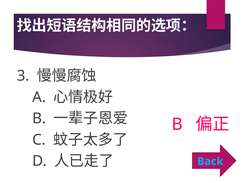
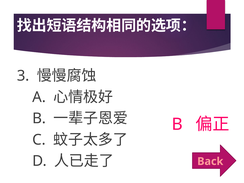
Back colour: light blue -> pink
